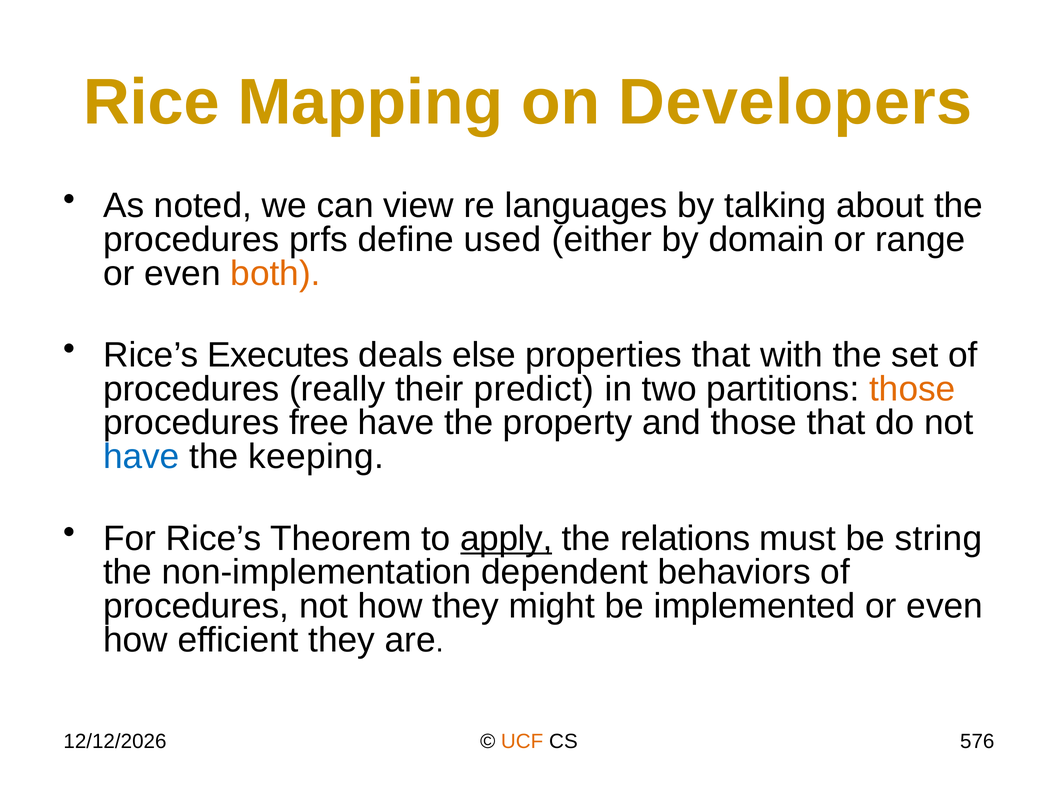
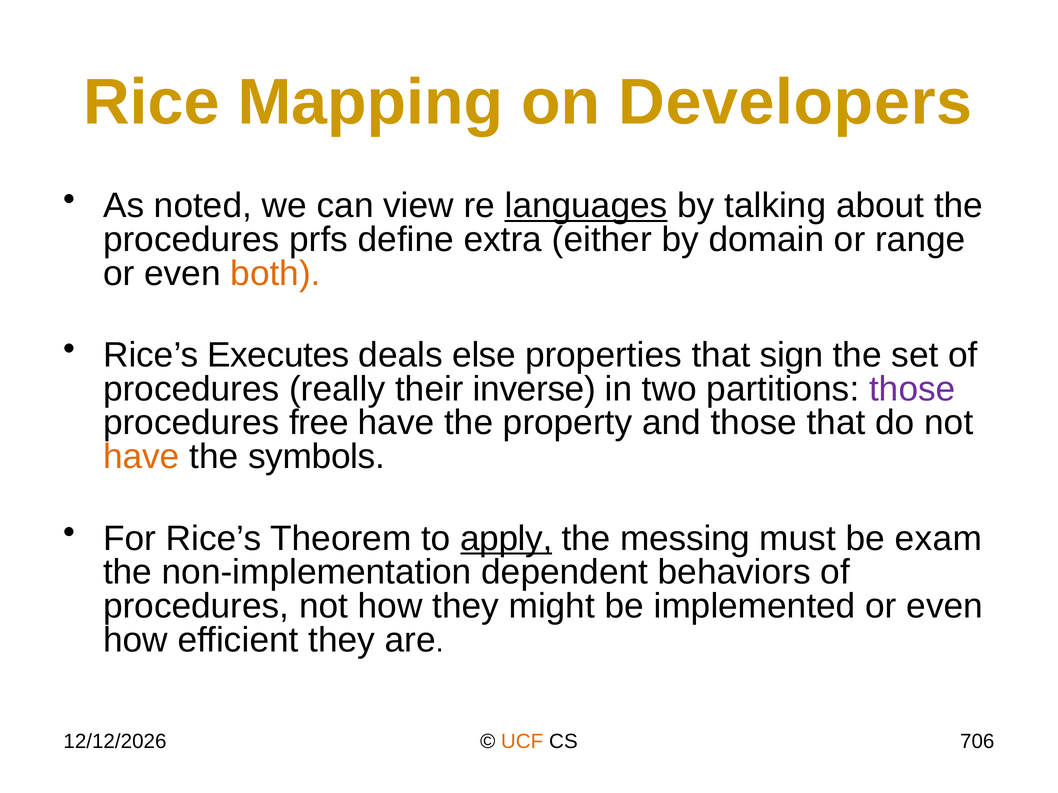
languages underline: none -> present
used: used -> extra
with: with -> sign
predict: predict -> inverse
those at (912, 389) colour: orange -> purple
have at (141, 457) colour: blue -> orange
keeping: keeping -> symbols
relations: relations -> messing
string: string -> exam
576: 576 -> 706
